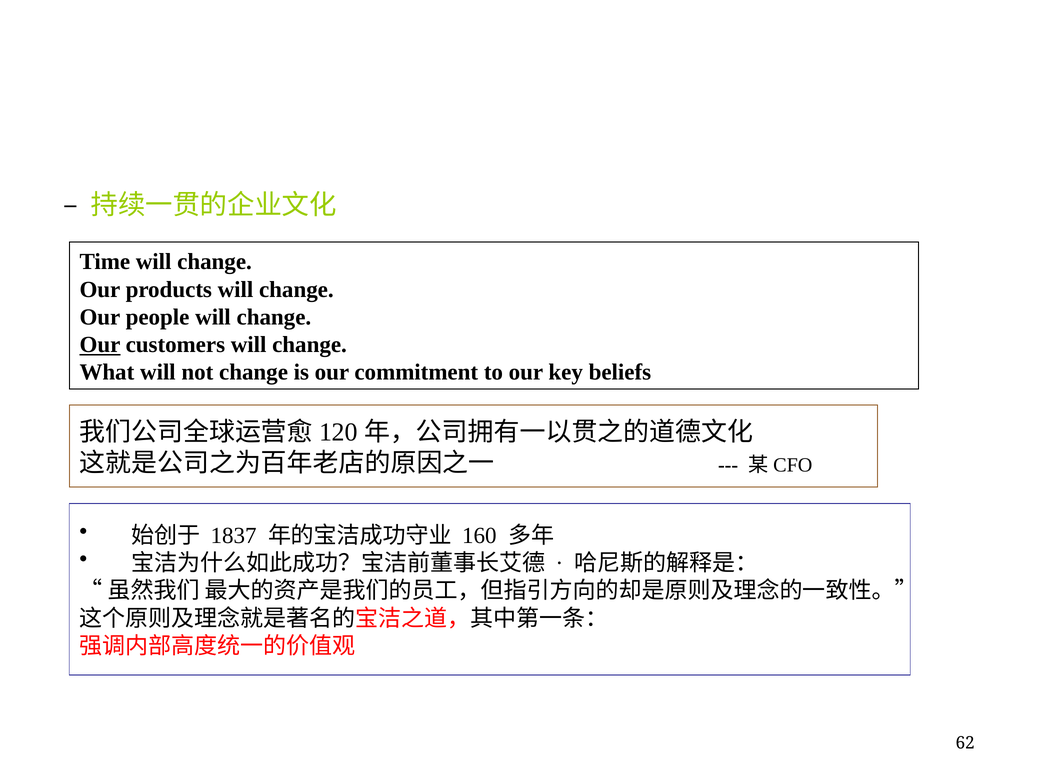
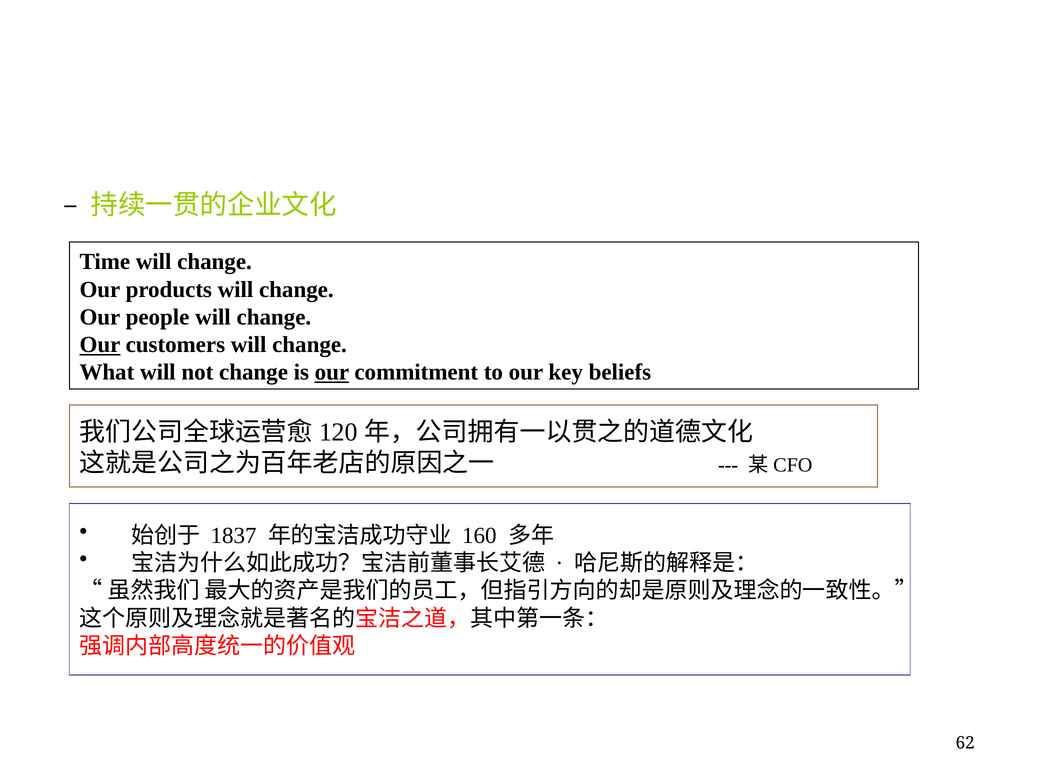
our at (332, 372) underline: none -> present
